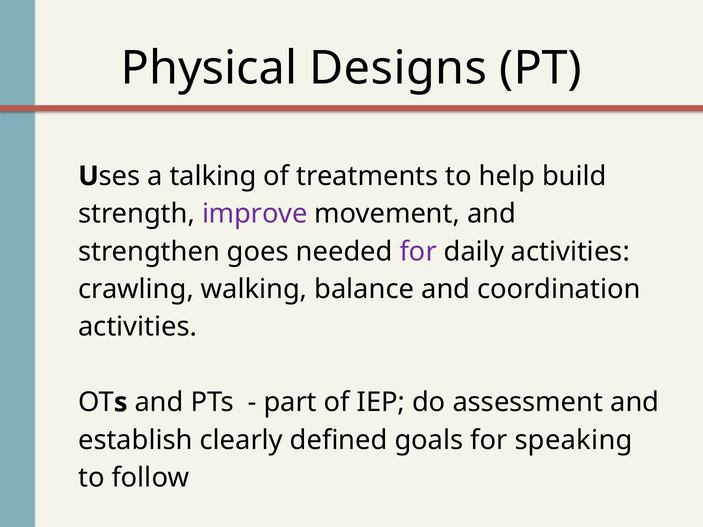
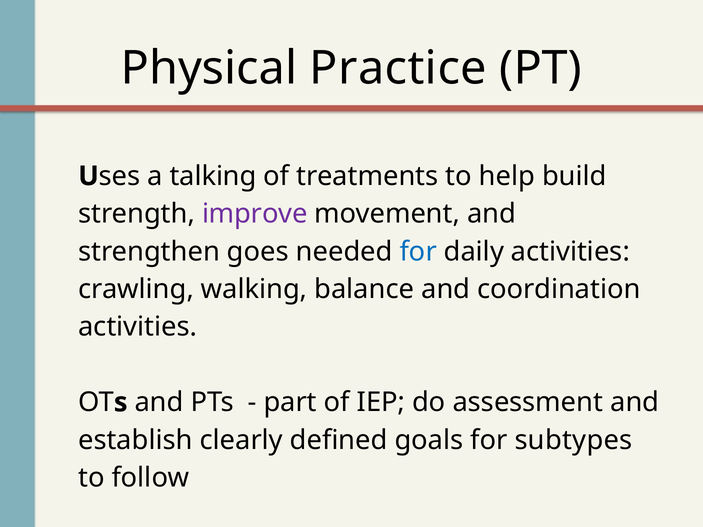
Designs: Designs -> Practice
for at (418, 252) colour: purple -> blue
speaking: speaking -> subtypes
